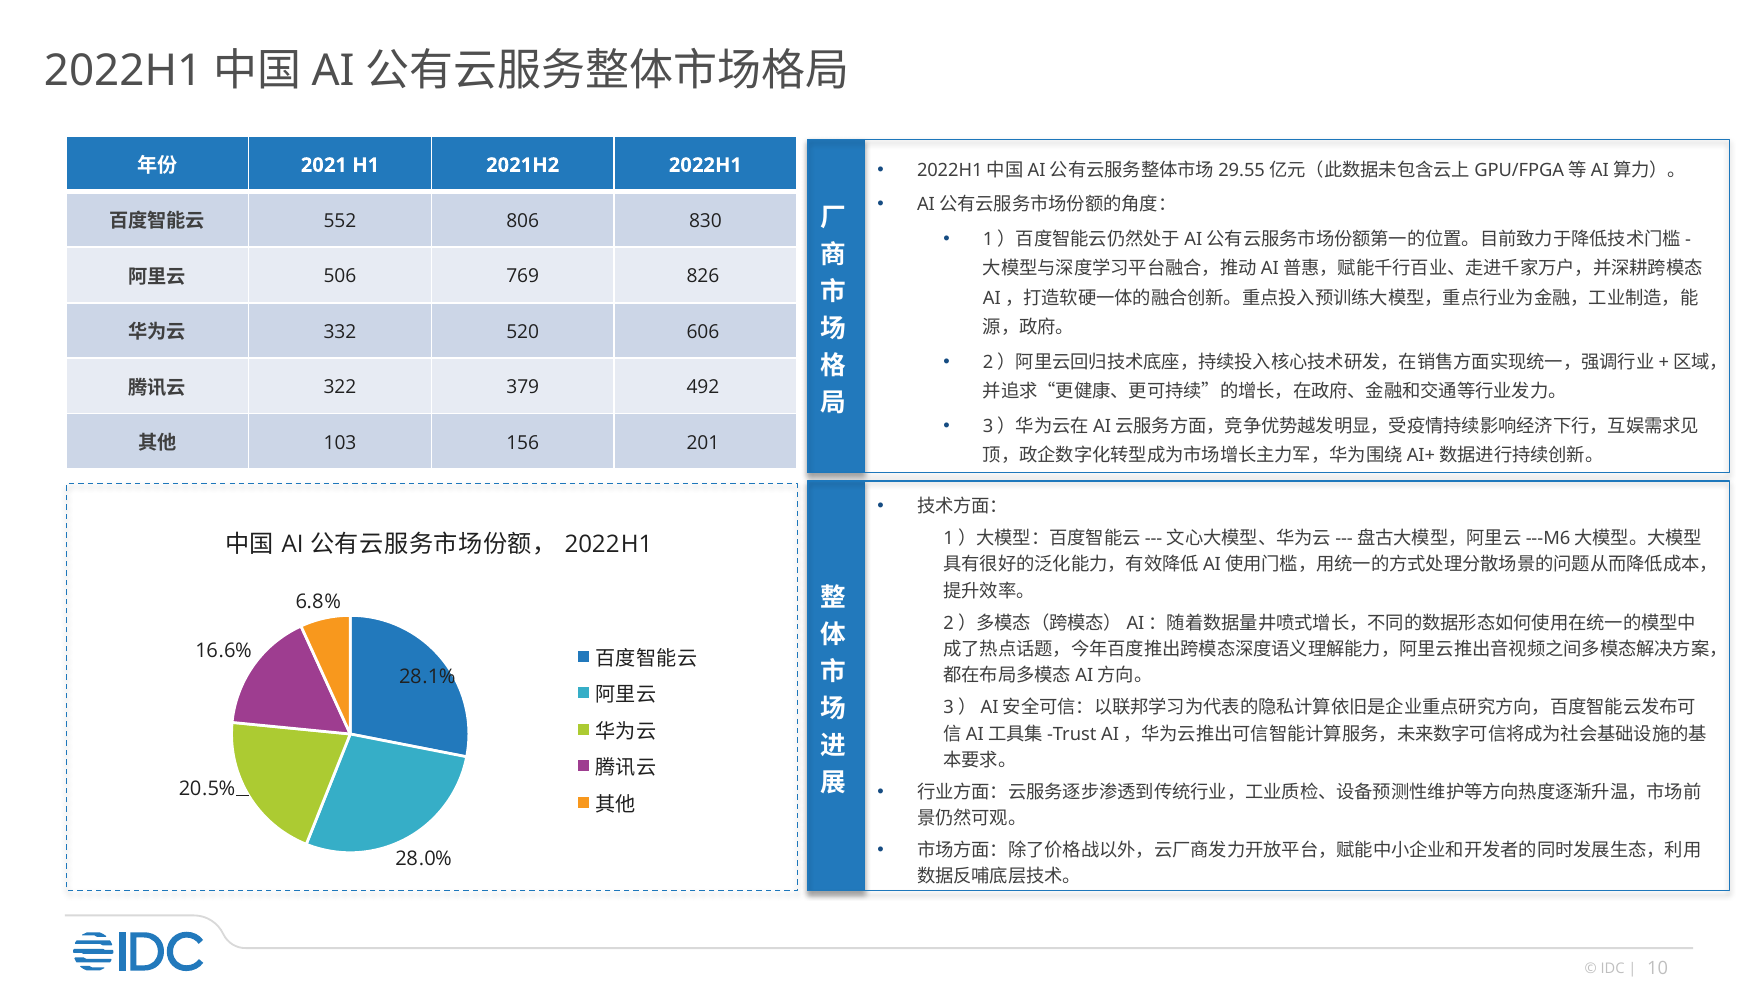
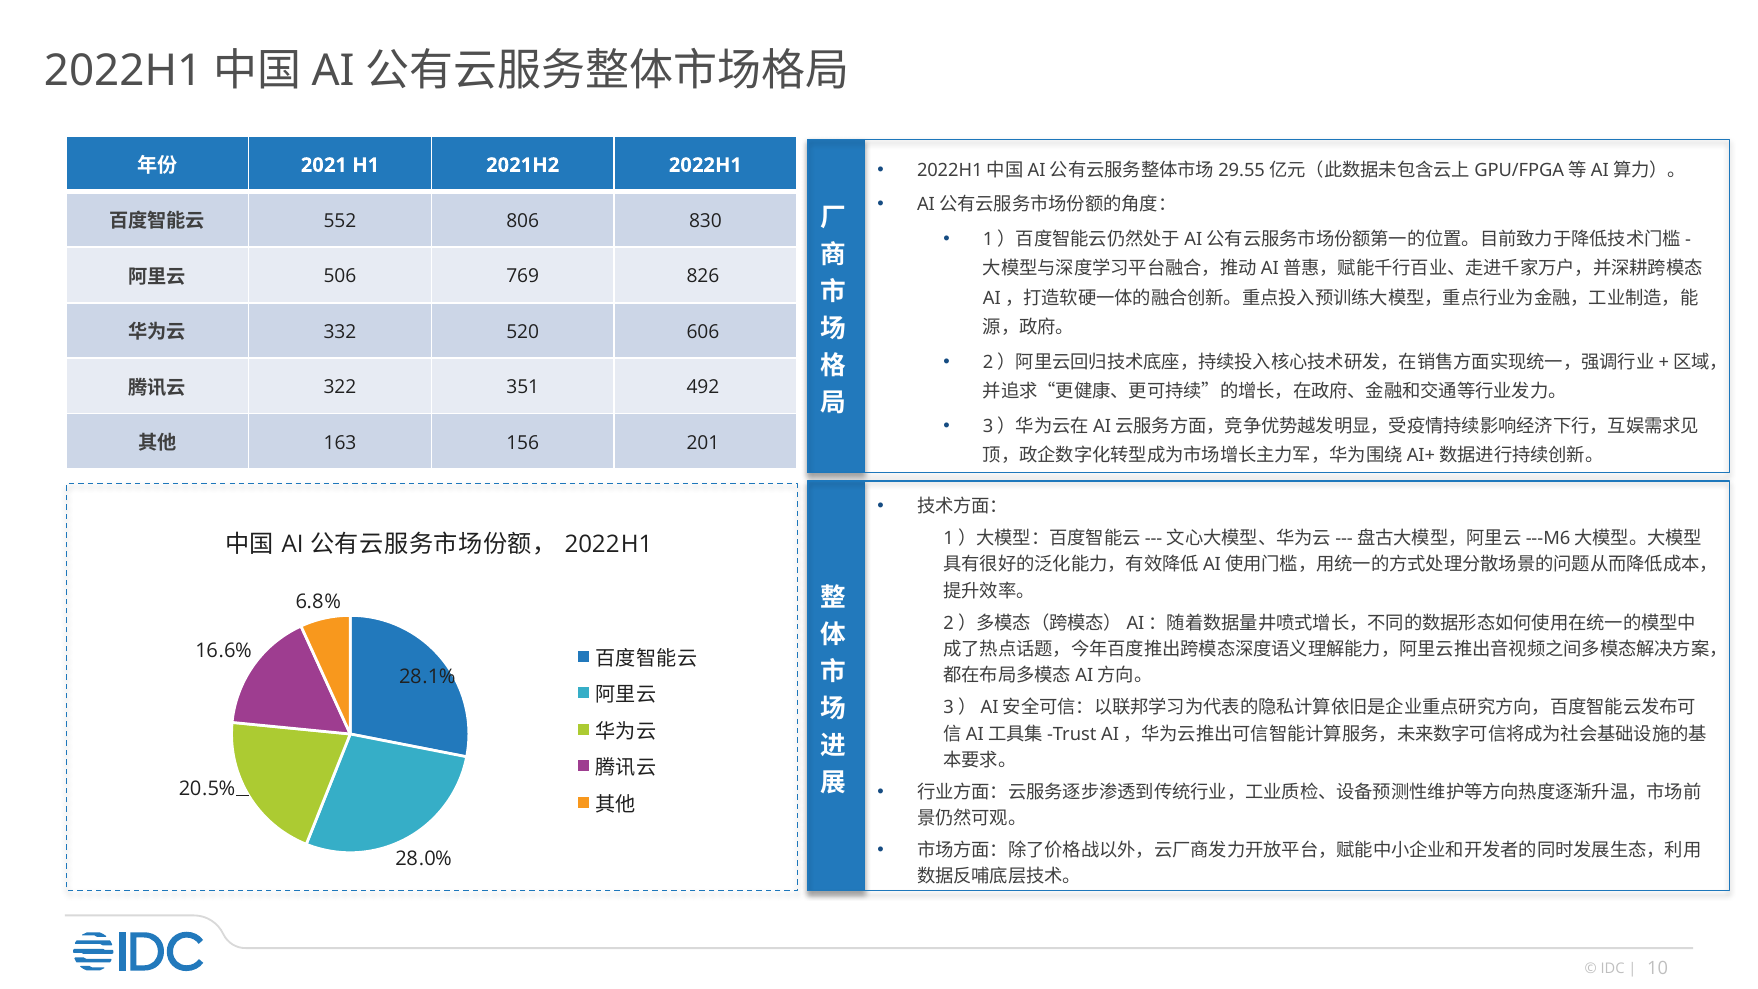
379: 379 -> 351
103: 103 -> 163
